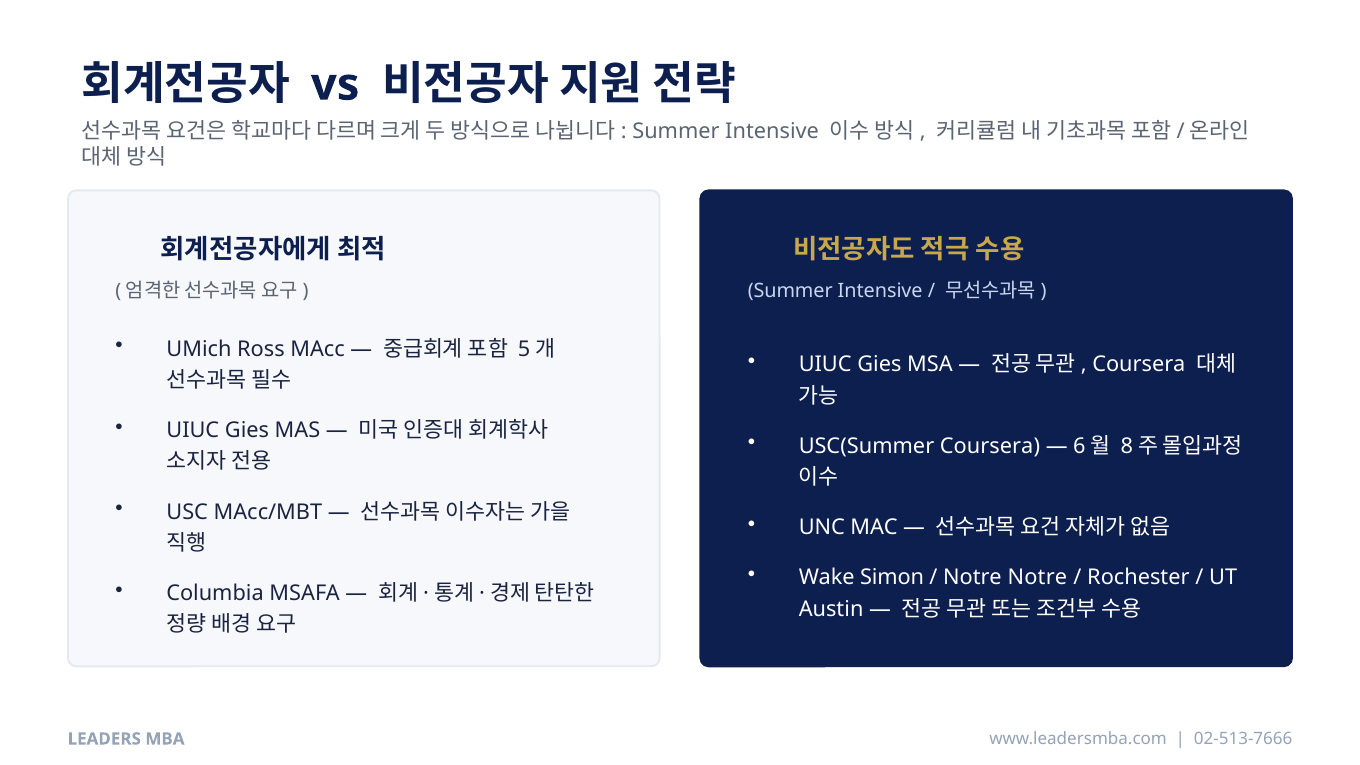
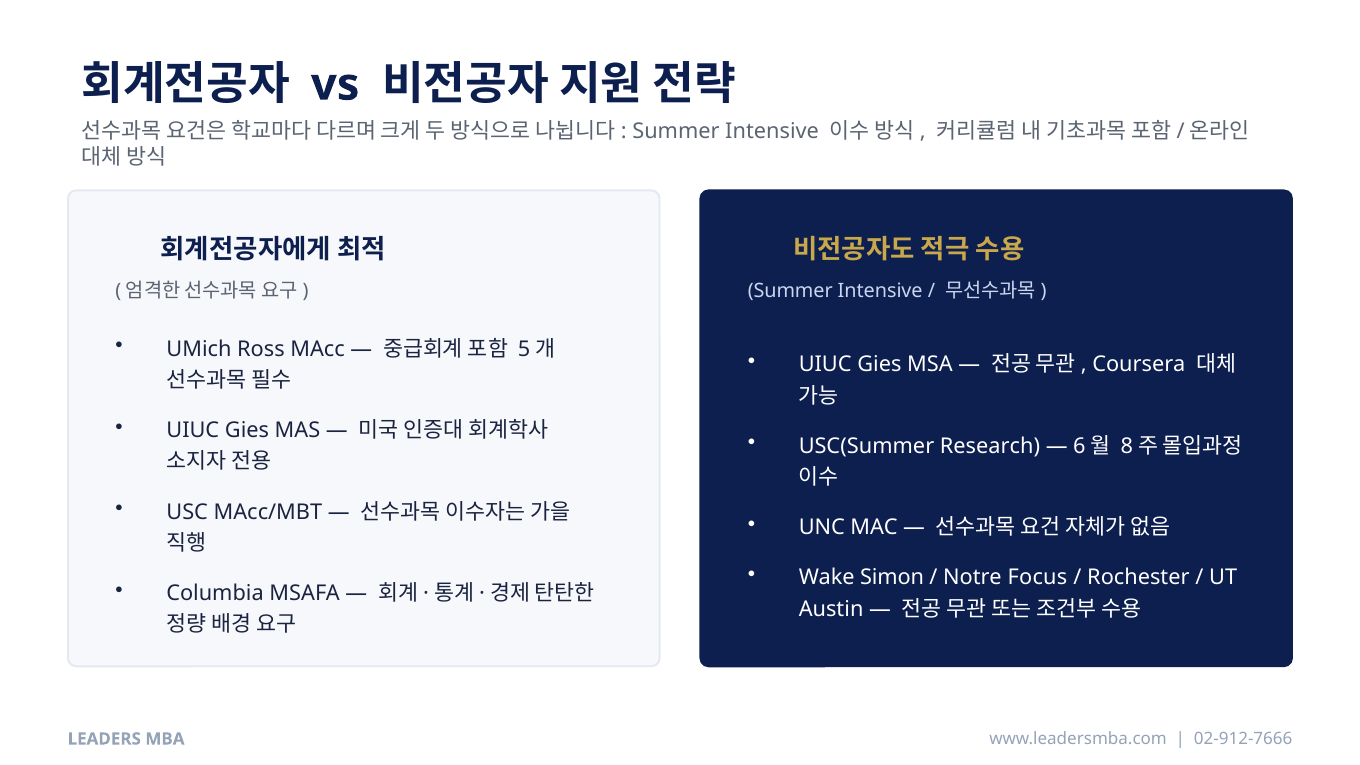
USC(Summer Coursera: Coursera -> Research
Notre Notre: Notre -> Focus
02-513-7666: 02-513-7666 -> 02-912-7666
